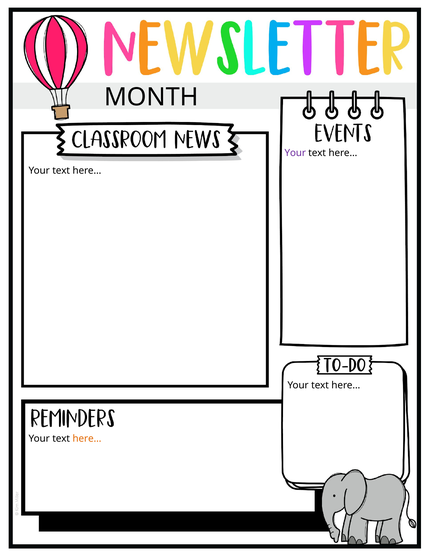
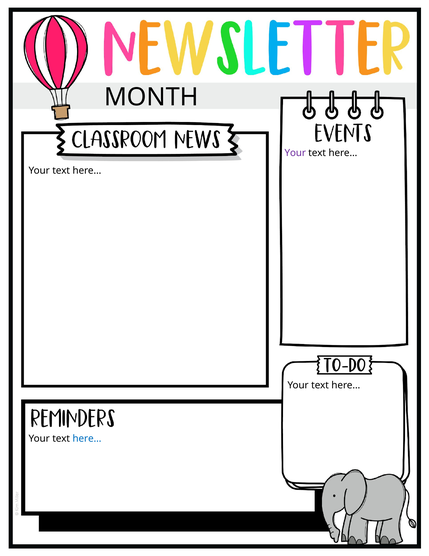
here… at (87, 438) colour: orange -> blue
